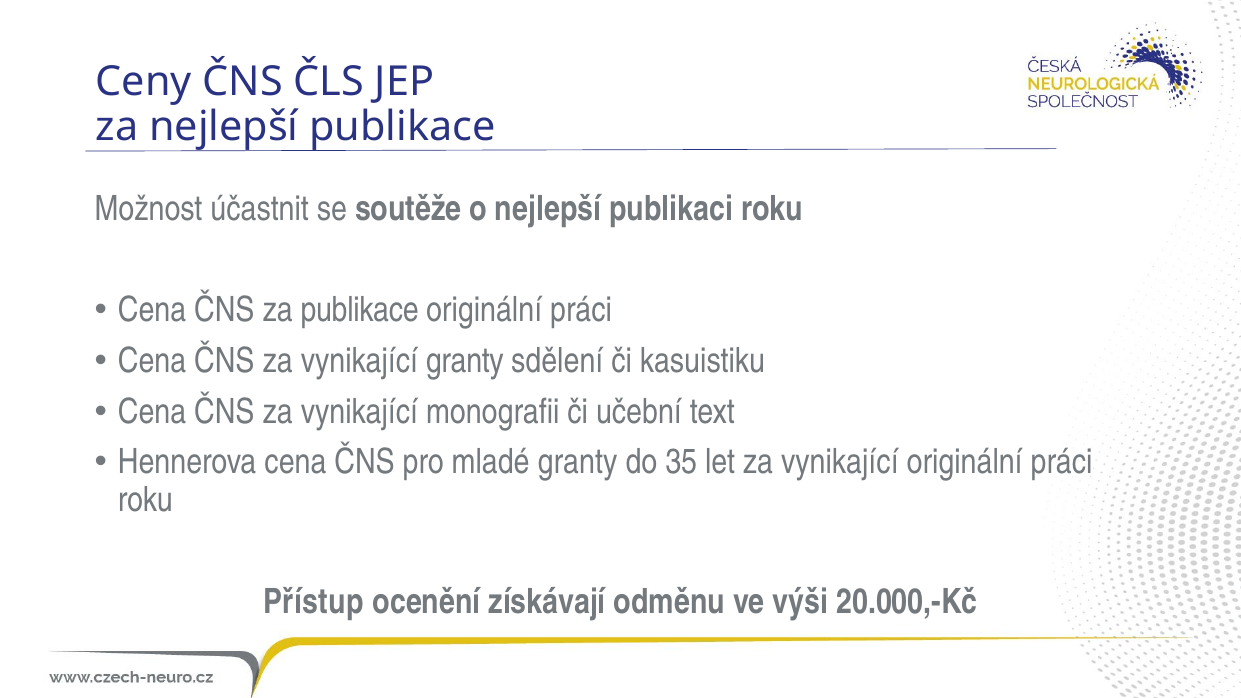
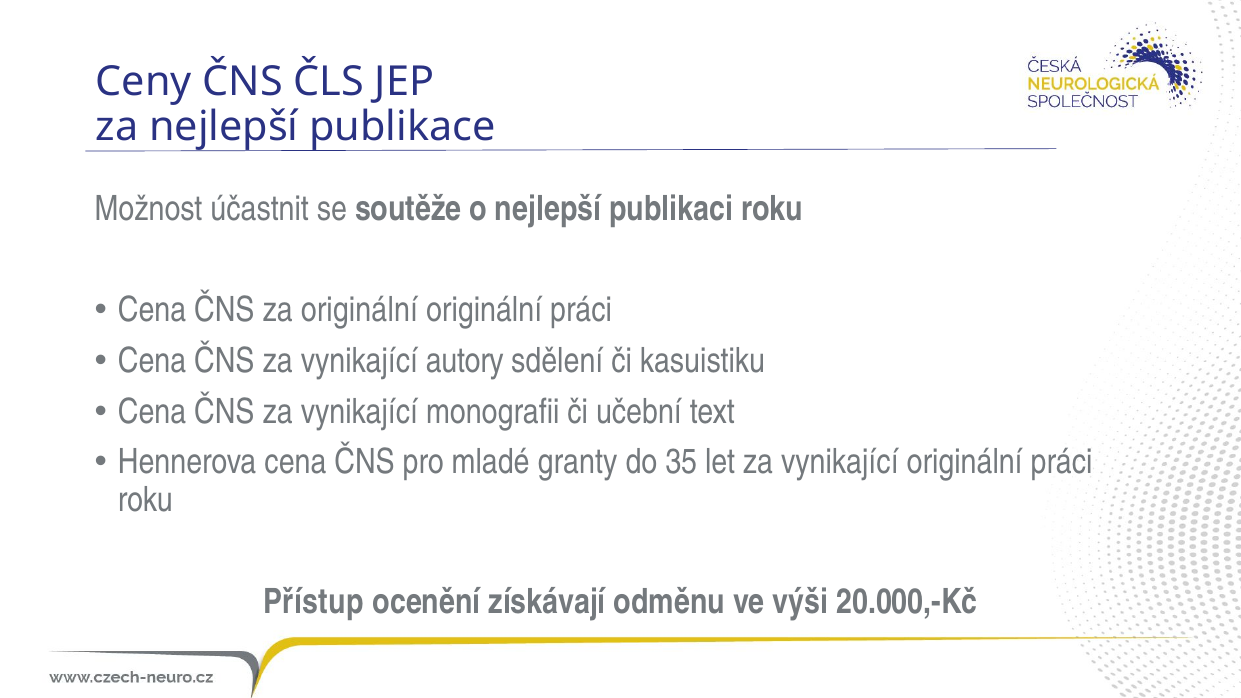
za publikace: publikace -> originální
vynikající granty: granty -> autory
